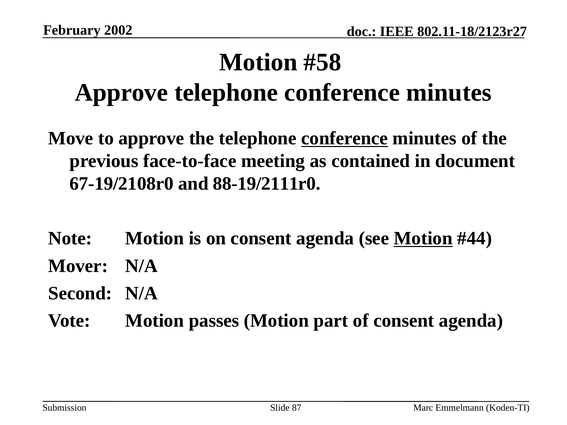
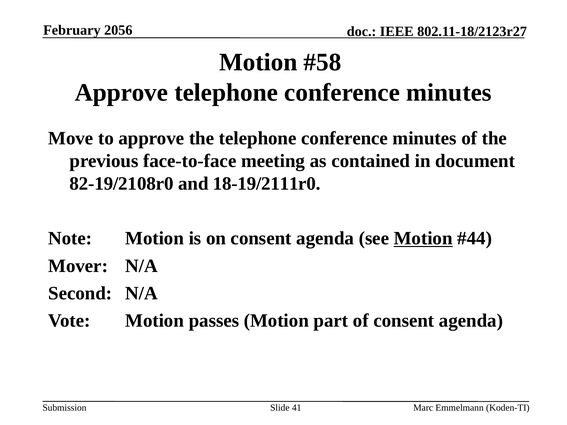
2002: 2002 -> 2056
conference at (345, 138) underline: present -> none
67-19/2108r0: 67-19/2108r0 -> 82-19/2108r0
88-19/2111r0: 88-19/2111r0 -> 18-19/2111r0
87: 87 -> 41
